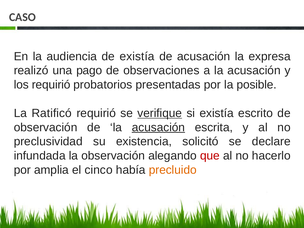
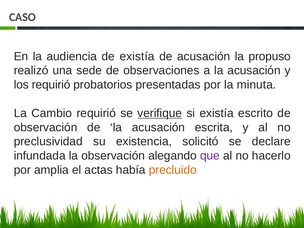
expresa: expresa -> propuso
pago: pago -> sede
posible: posible -> minuta
Ratificó: Ratificó -> Cambio
acusación at (158, 127) underline: present -> none
que colour: red -> purple
cinco: cinco -> actas
